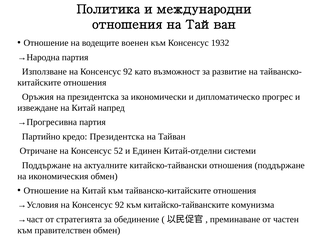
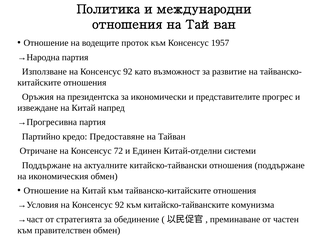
военен: военен -> проток
1932: 1932 -> 1957
дипломатическо: дипломатическо -> представителите
кредо Президентска: Президентска -> Предоставяне
52: 52 -> 72
